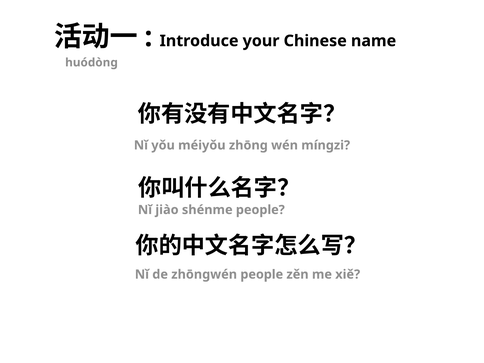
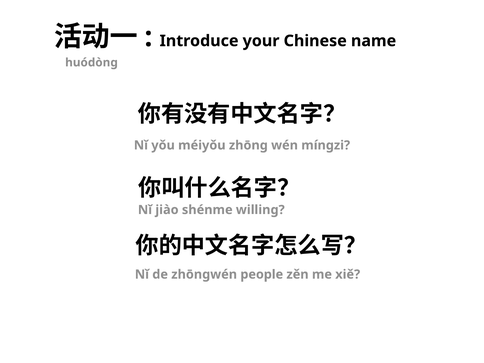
shénme people: people -> willing
